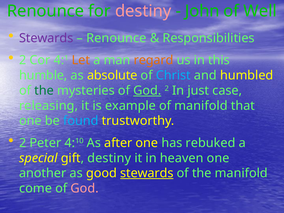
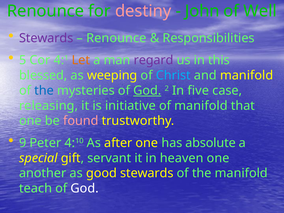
2 at (23, 60): 2 -> 5
regard colour: orange -> purple
humble: humble -> blessed
absolute: absolute -> weeping
and humbled: humbled -> manifold
the at (44, 90) colour: green -> blue
just: just -> five
example: example -> initiative
found colour: light blue -> pink
2 at (23, 143): 2 -> 9
rebuked: rebuked -> absolute
gift destiny: destiny -> servant
stewards at (147, 173) underline: present -> none
come: come -> teach
God at (85, 188) colour: pink -> white
